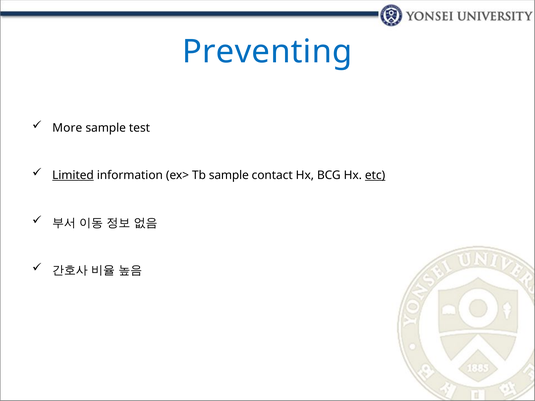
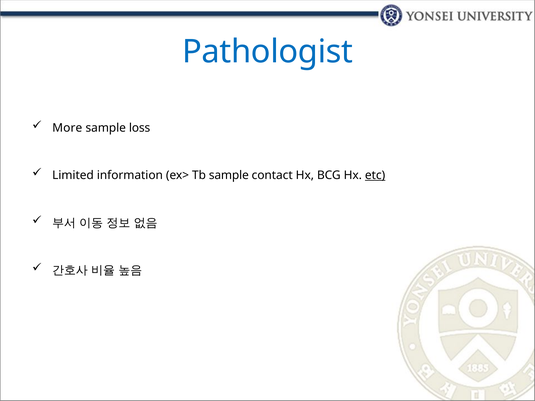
Preventing: Preventing -> Pathologist
test: test -> loss
Limited underline: present -> none
